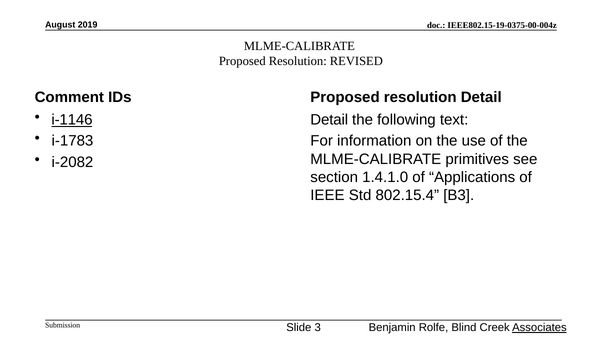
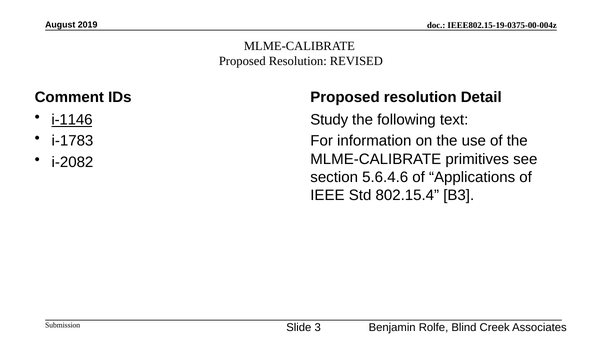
Detail at (329, 120): Detail -> Study
1.4.1.0: 1.4.1.0 -> 5.6.4.6
Associates underline: present -> none
